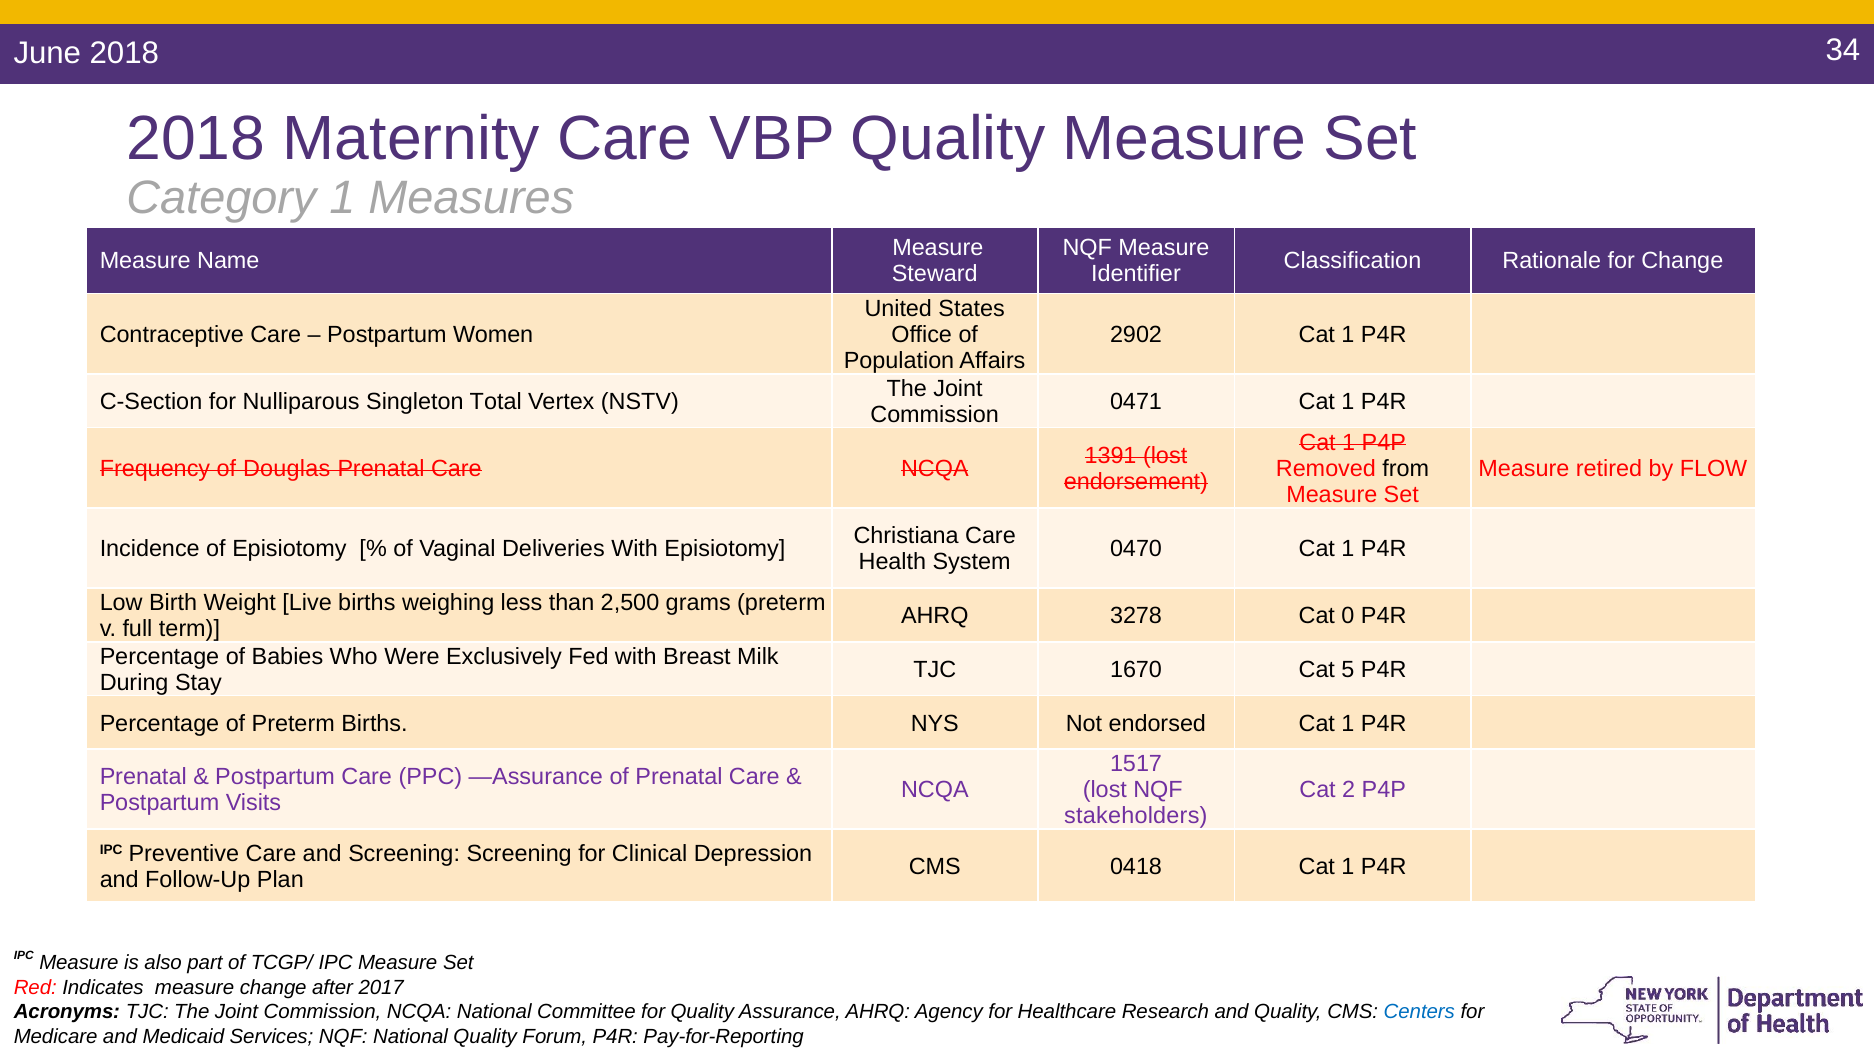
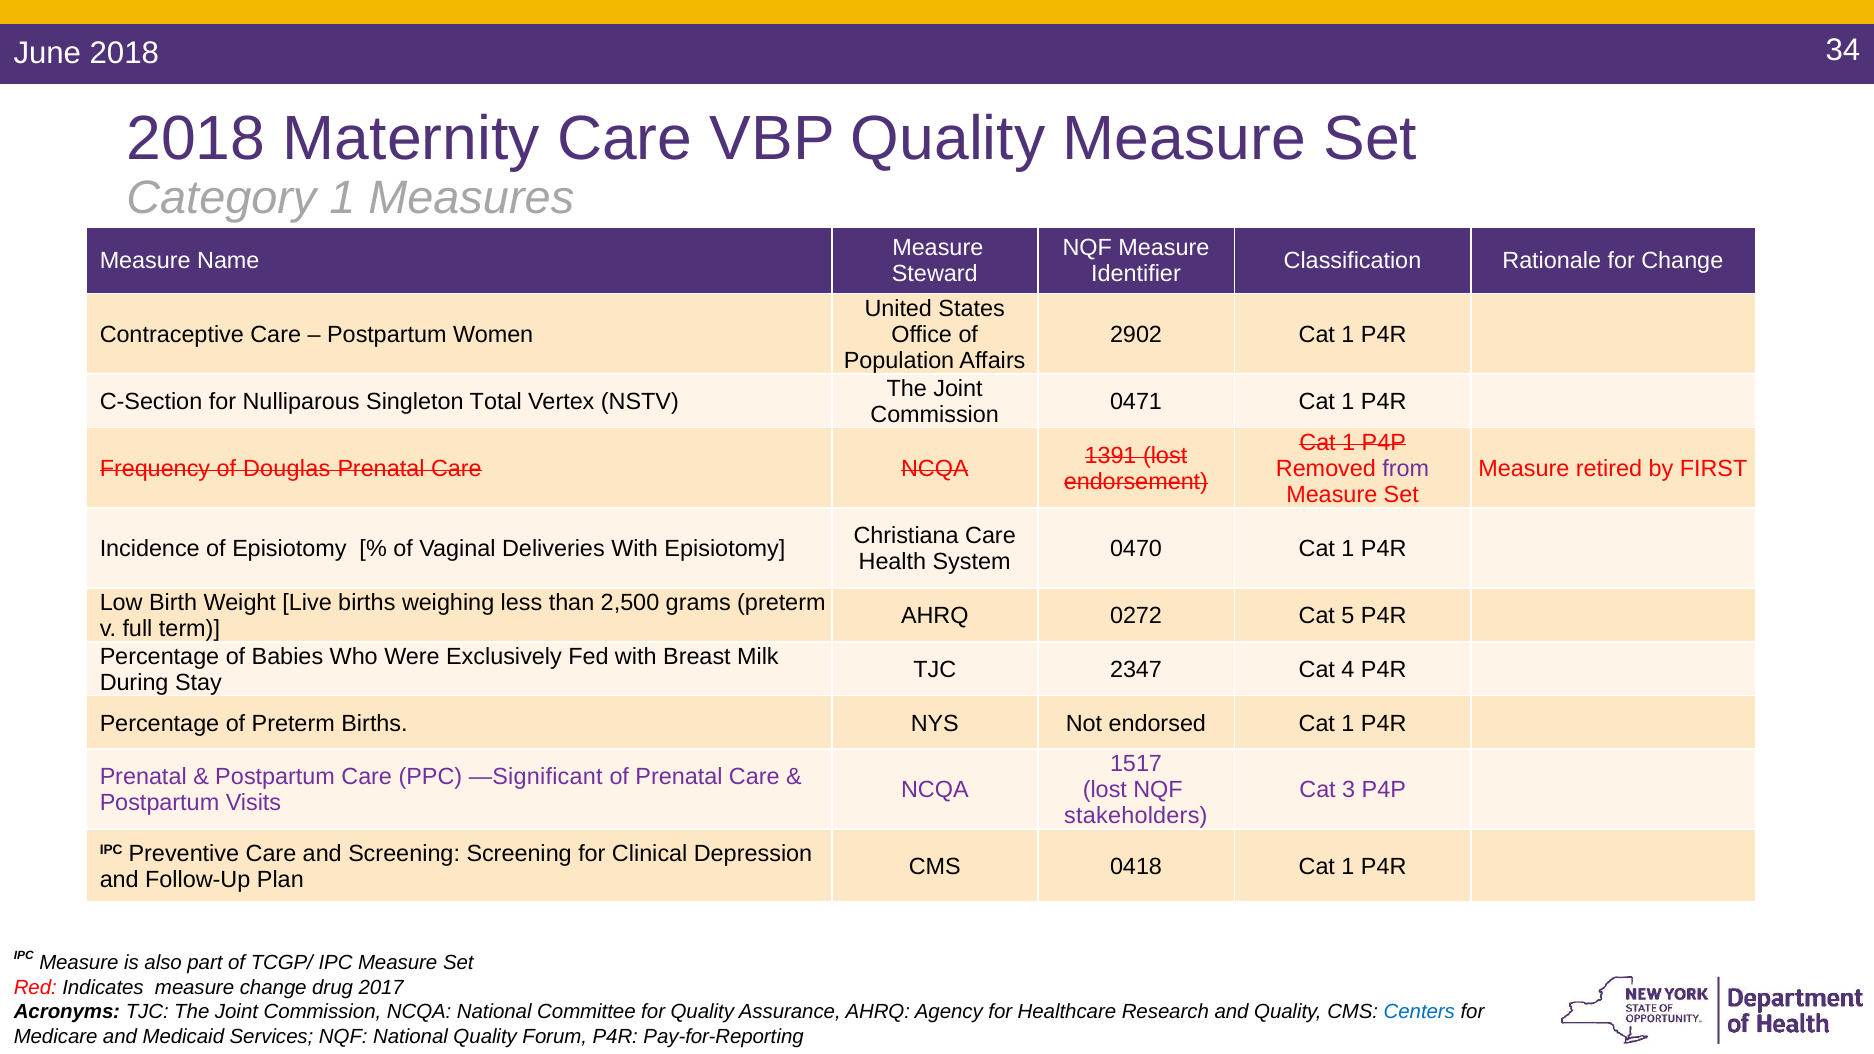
from colour: black -> purple
FLOW: FLOW -> FIRST
3278: 3278 -> 0272
0: 0 -> 5
1670: 1670 -> 2347
5: 5 -> 4
—Assurance: —Assurance -> —Significant
2: 2 -> 3
after: after -> drug
